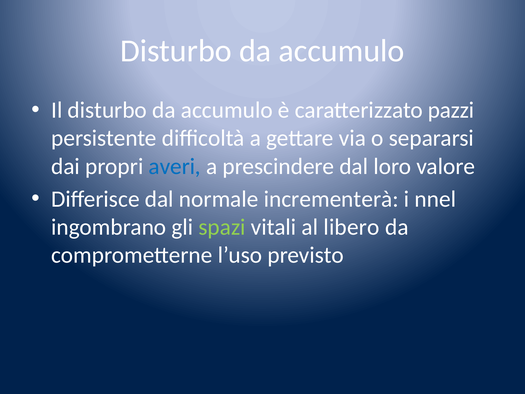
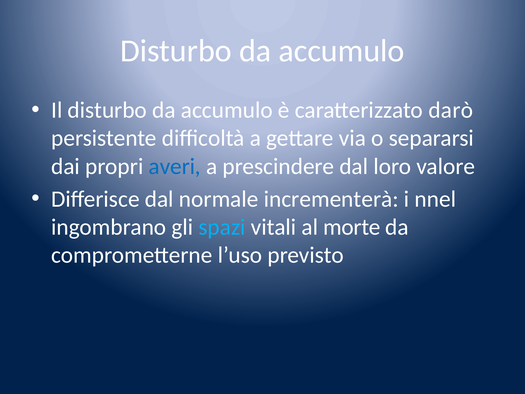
pazzi: pazzi -> darò
spazi colour: light green -> light blue
libero: libero -> morte
